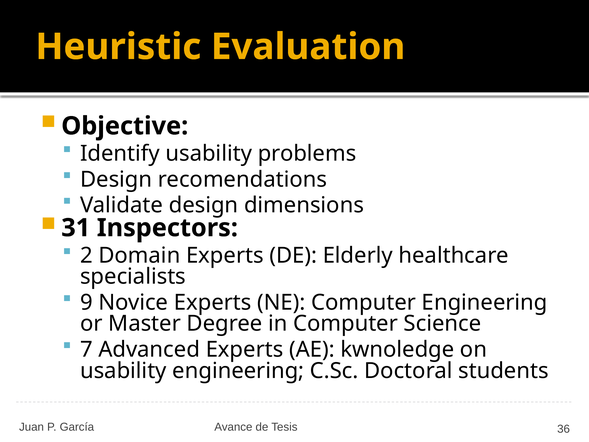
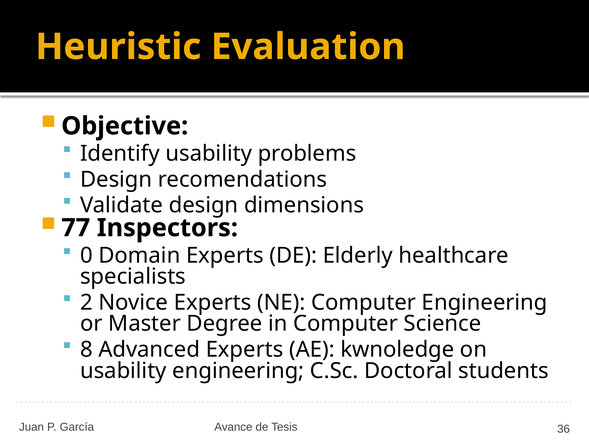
31: 31 -> 77
2: 2 -> 0
9: 9 -> 2
7: 7 -> 8
